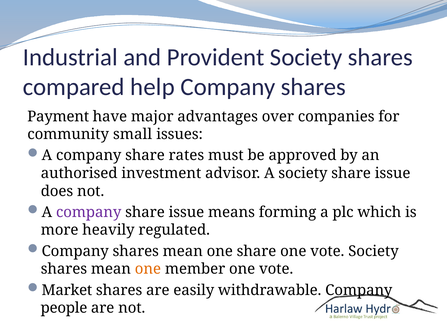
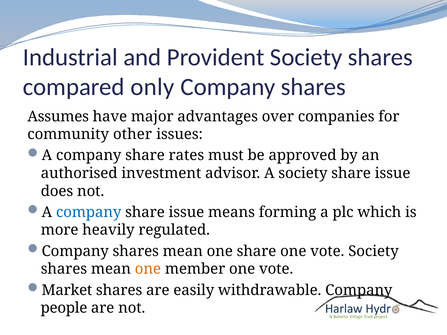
help: help -> only
Payment: Payment -> Assumes
small: small -> other
company at (89, 212) colour: purple -> blue
